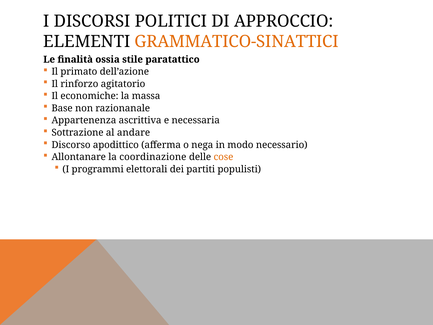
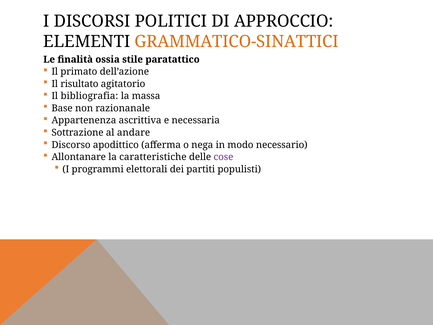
rinforzo: rinforzo -> risultato
economiche: economiche -> bibliografia
coordinazione: coordinazione -> caratteristiche
cose colour: orange -> purple
